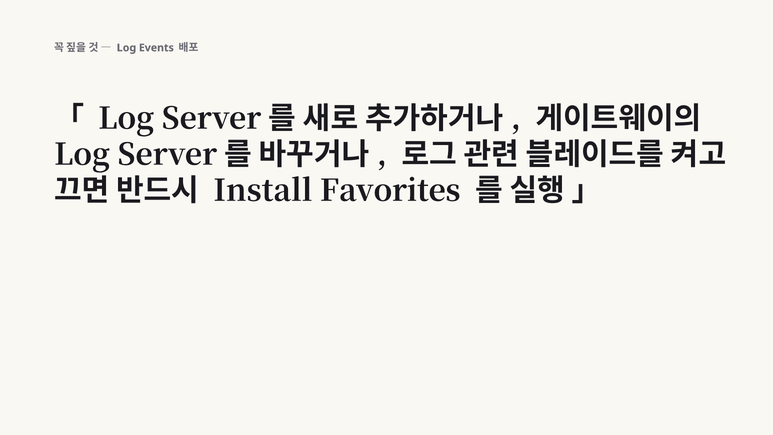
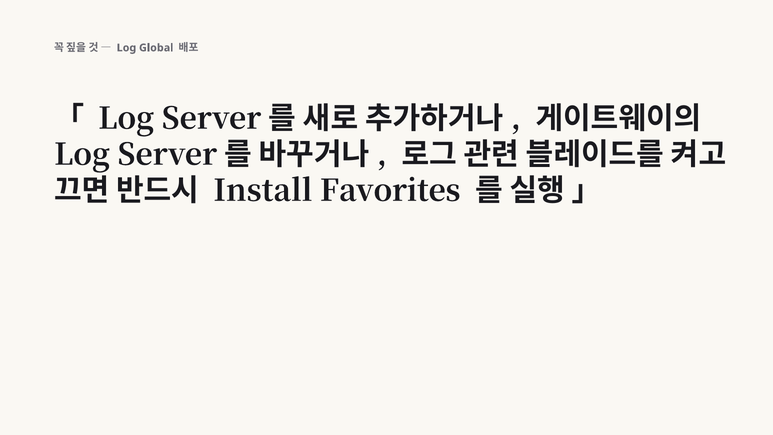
Events: Events -> Global
